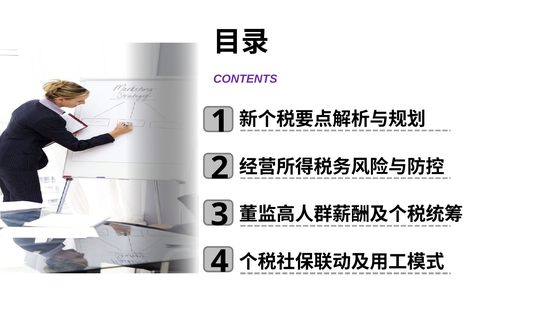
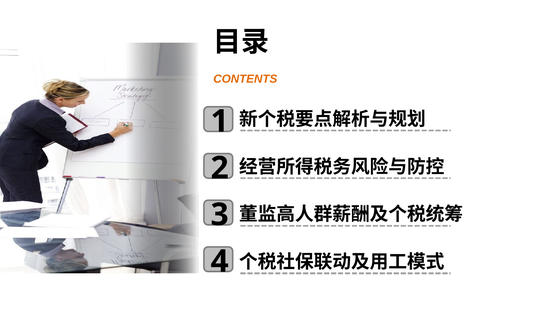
CONTENTS colour: purple -> orange
